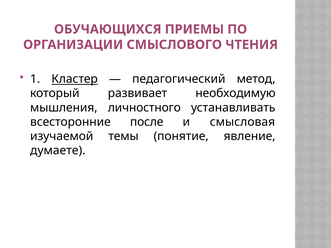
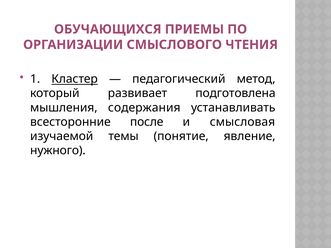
необходимую: необходимую -> подготовлена
личностного: личностного -> содержания
думаете: думаете -> нужного
